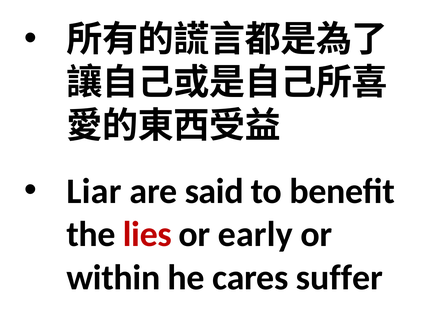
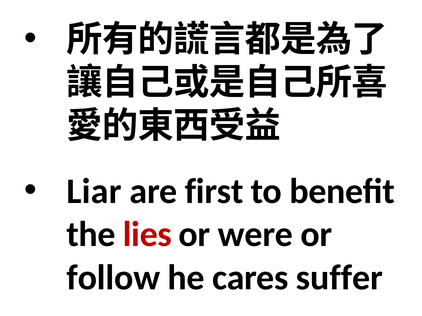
said: said -> first
early: early -> were
within: within -> follow
